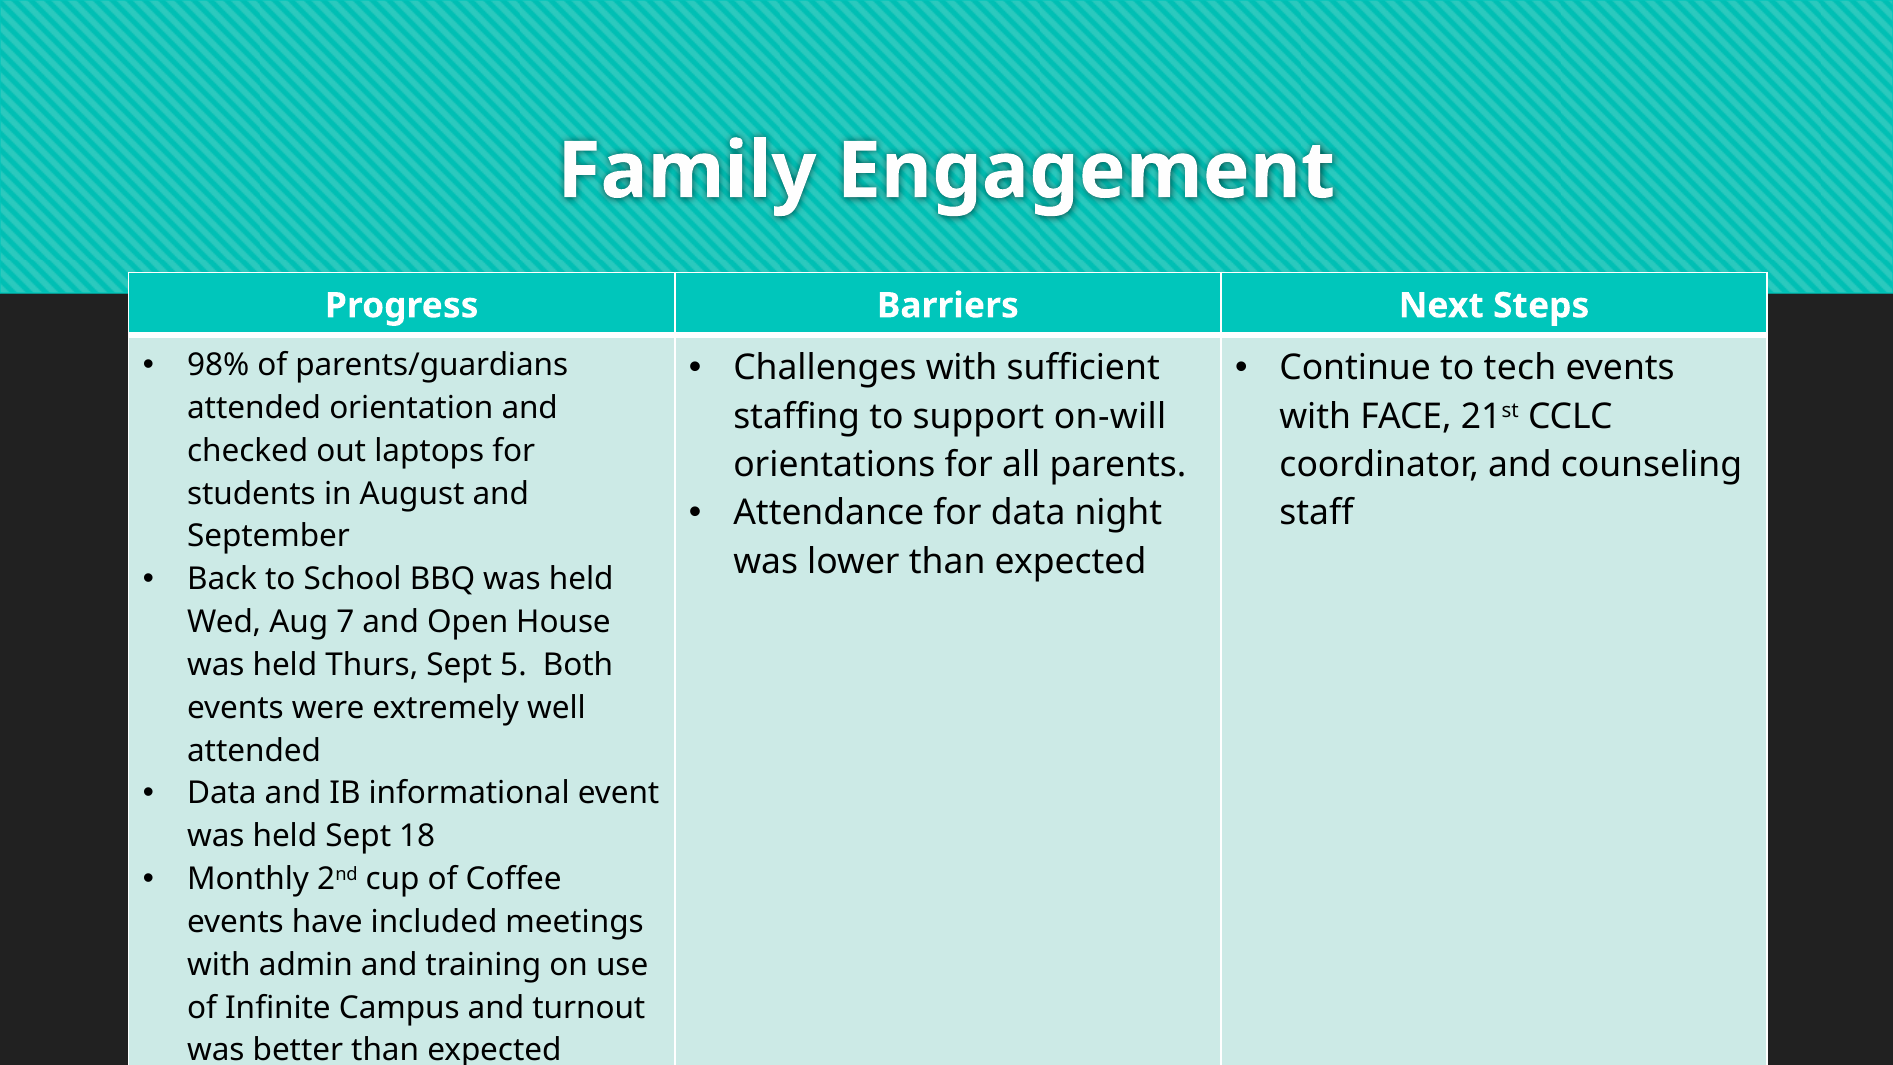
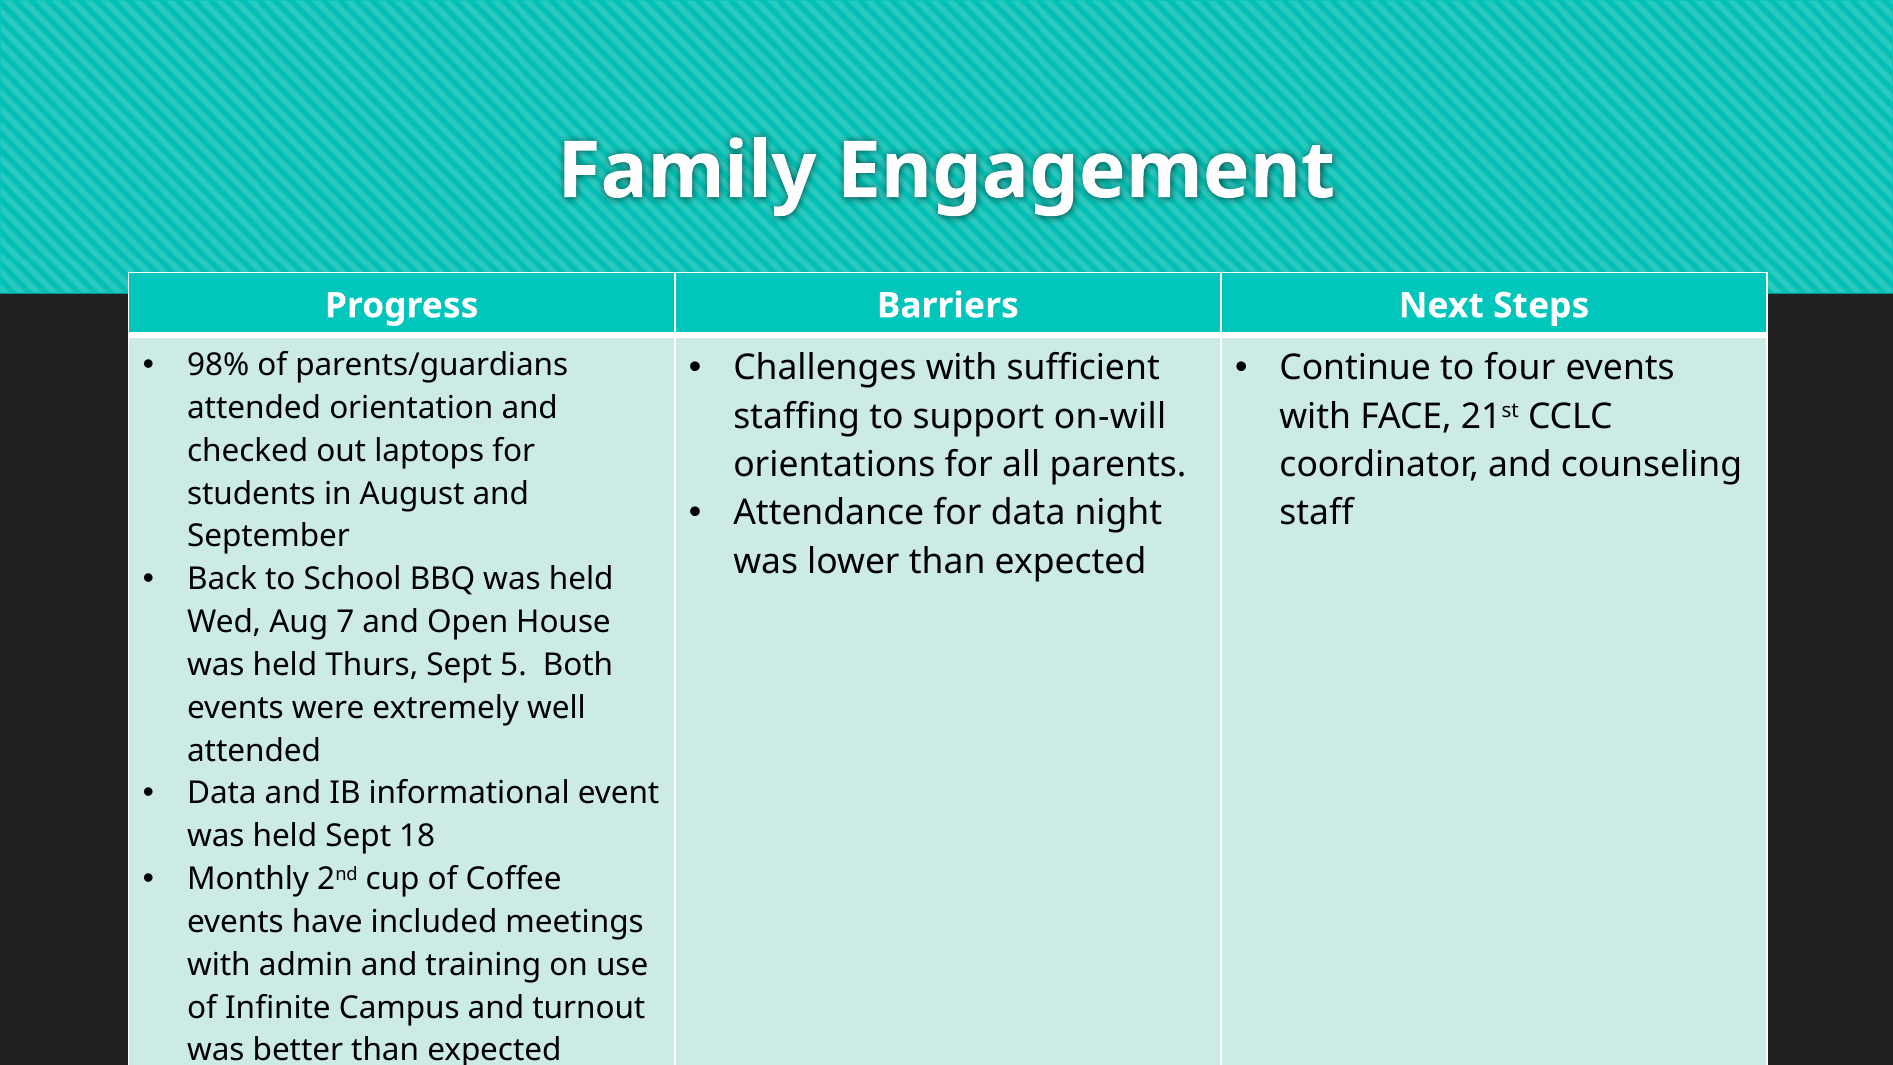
tech: tech -> four
